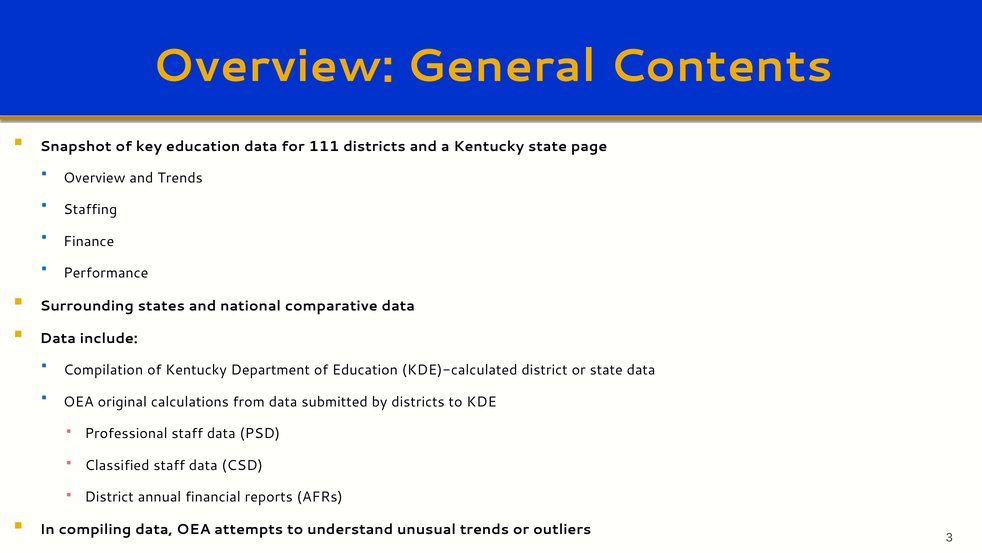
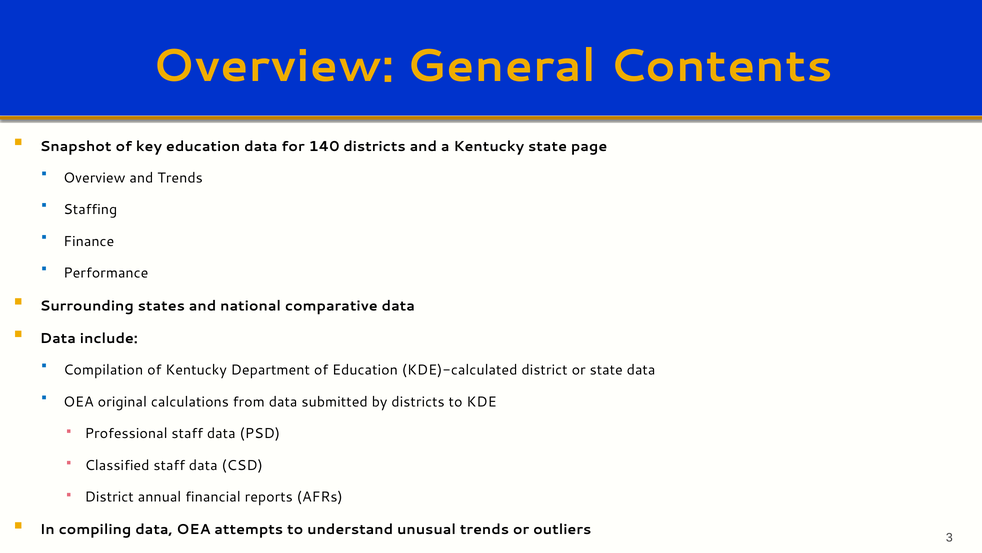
111: 111 -> 140
